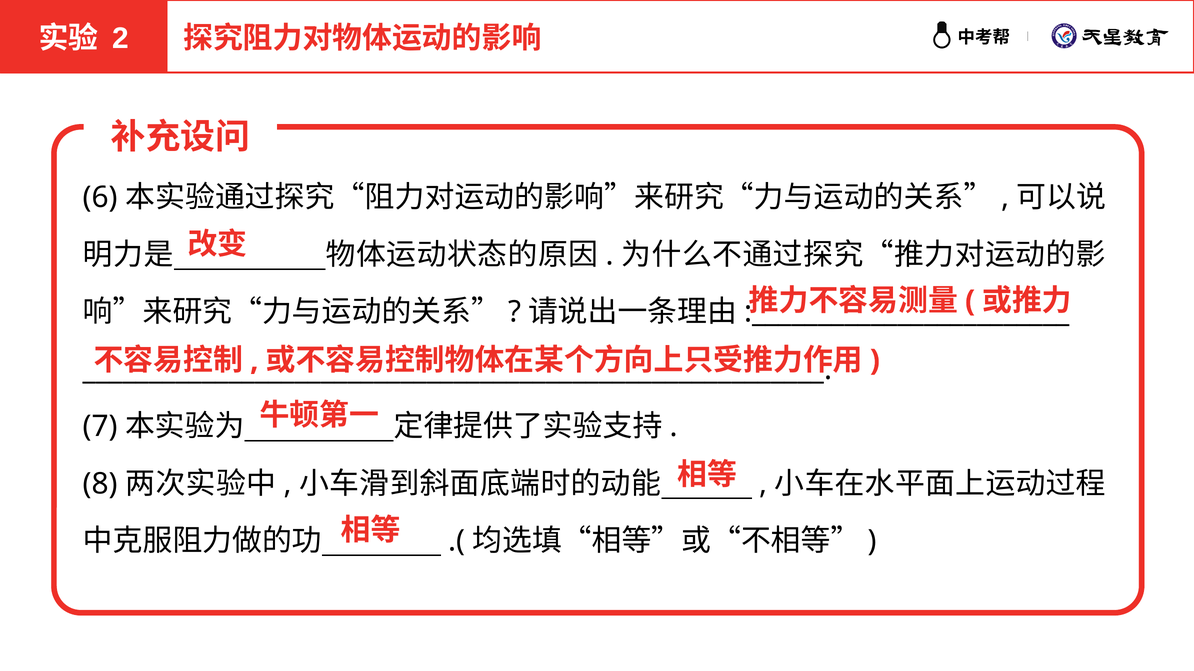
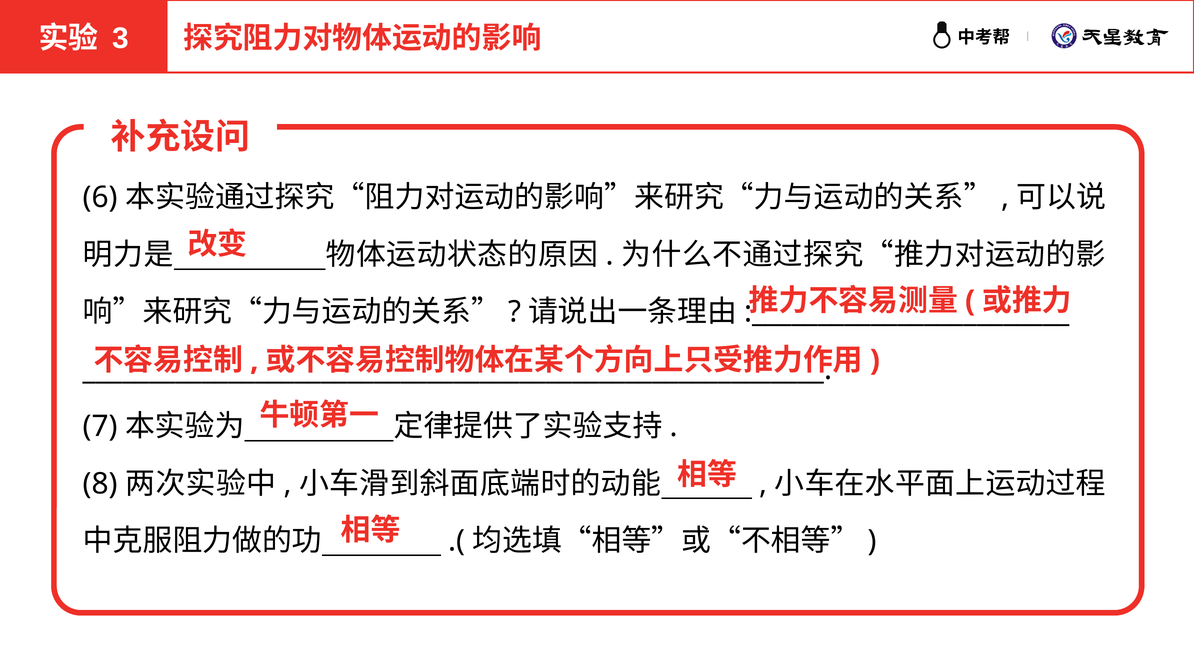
2: 2 -> 3
